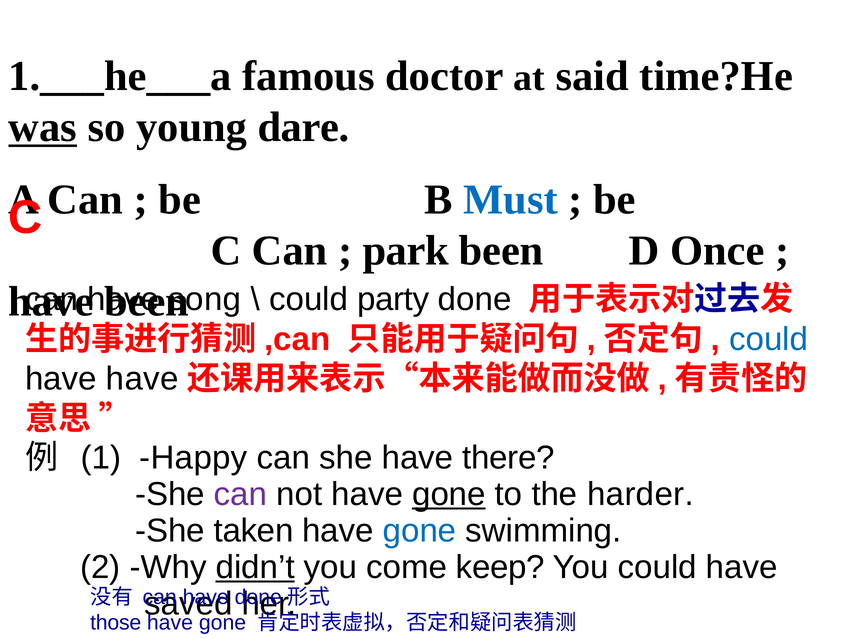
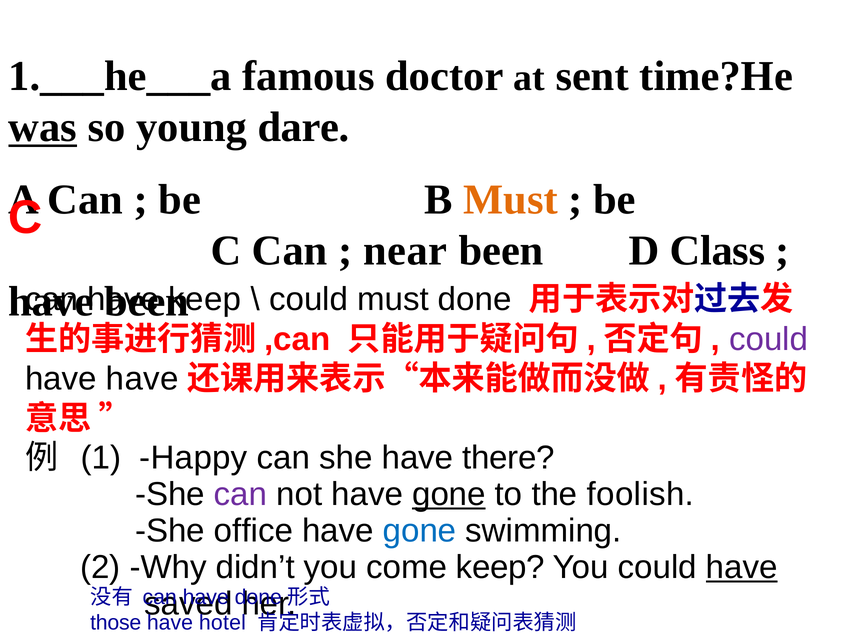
said: said -> sent
Must at (511, 199) colour: blue -> orange
park: park -> near
Once: Once -> Class
song at (205, 299): song -> keep
could party: party -> must
could at (769, 339) colour: blue -> purple
harder: harder -> foolish
taken: taken -> office
didn’t underline: present -> none
have at (742, 567) underline: none -> present
gone at (223, 622): gone -> hotel
